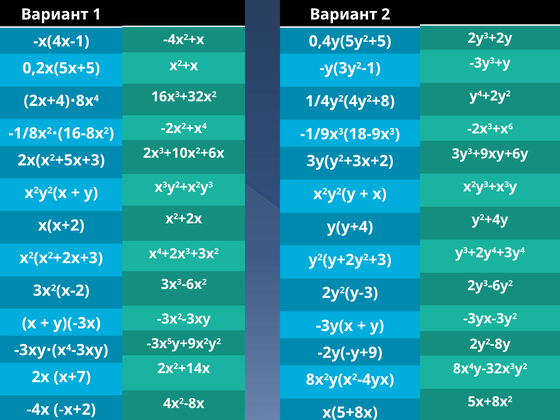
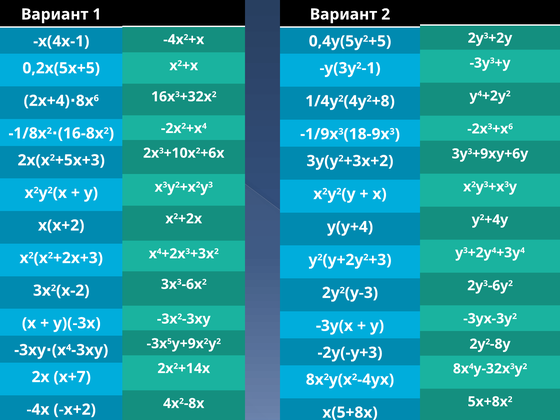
4: 4 -> 6
-2y(-y+9: -2y(-y+9 -> -2y(-y+3
